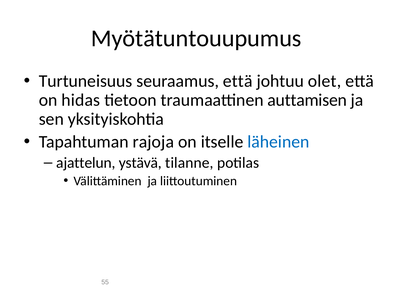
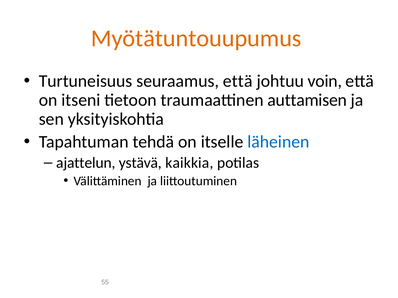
Myötätuntouupumus colour: black -> orange
olet: olet -> voin
hidas: hidas -> itseni
rajoja: rajoja -> tehdä
tilanne: tilanne -> kaikkia
